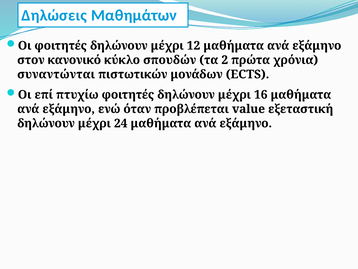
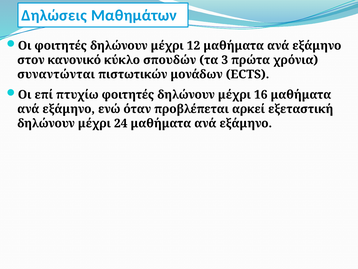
2: 2 -> 3
value: value -> αρκεί
